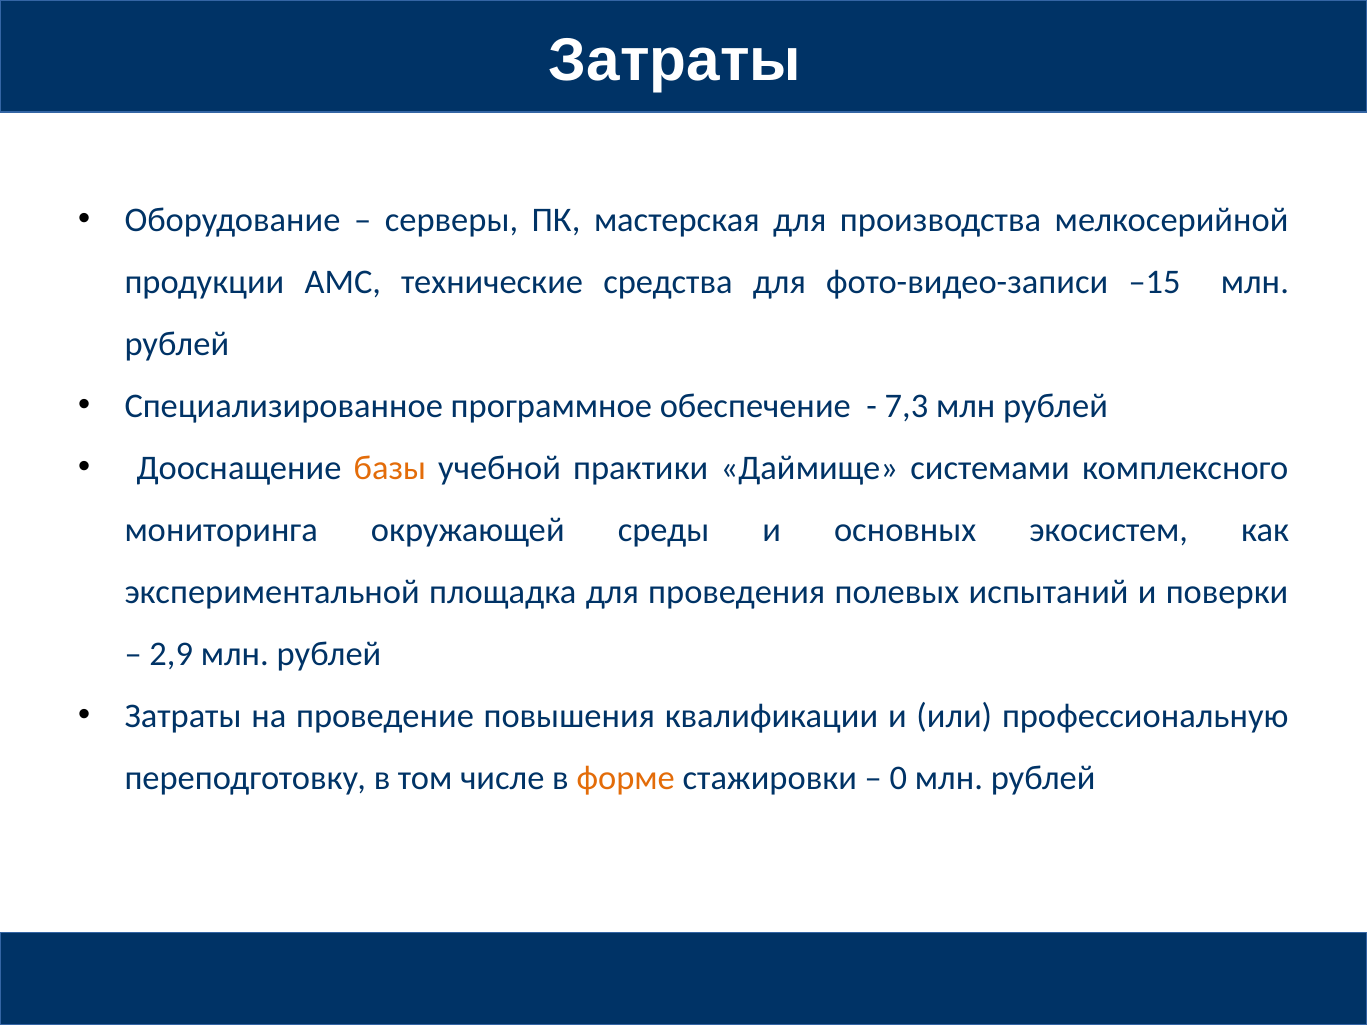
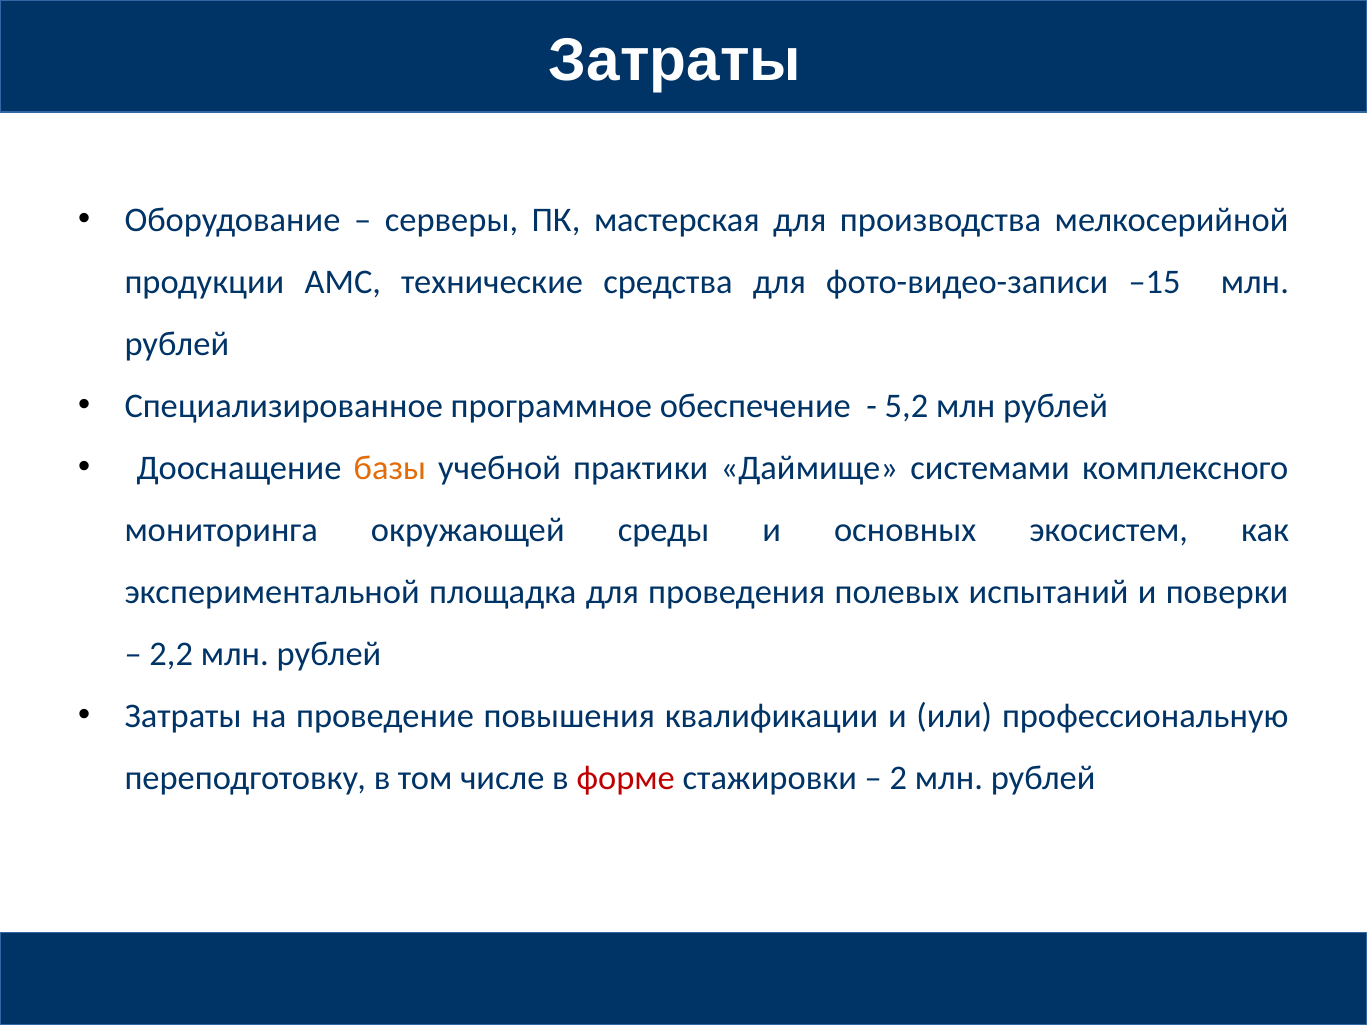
7,3: 7,3 -> 5,2
2,9: 2,9 -> 2,2
форме colour: orange -> red
0: 0 -> 2
